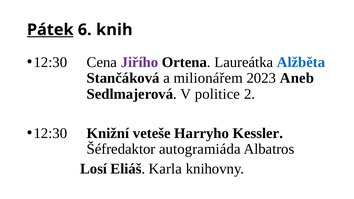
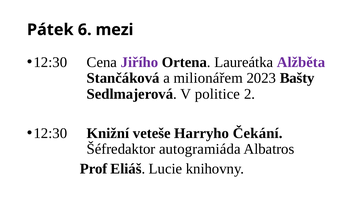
Pátek underline: present -> none
knih: knih -> mezi
Alžběta colour: blue -> purple
Aneb: Aneb -> Bašty
Kessler: Kessler -> Čekání
Losí: Losí -> Prof
Karla: Karla -> Lucie
